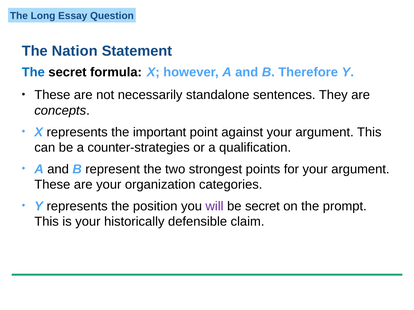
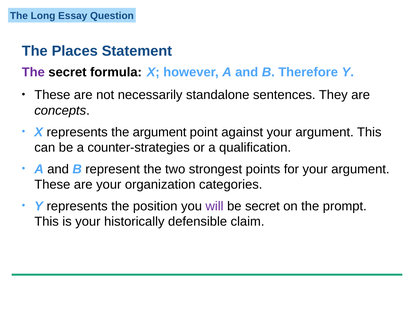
Nation: Nation -> Places
The at (33, 72) colour: blue -> purple
the important: important -> argument
